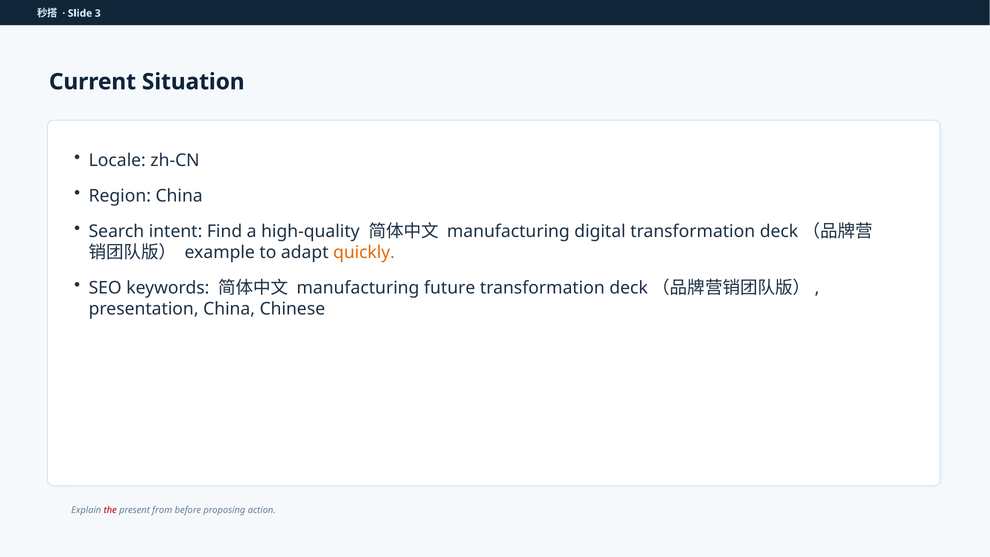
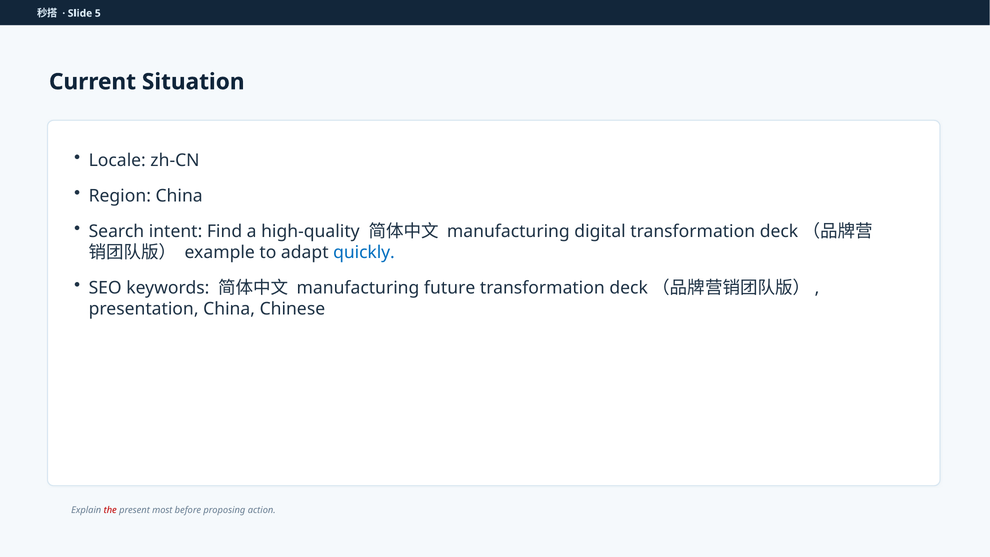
3: 3 -> 5
quickly colour: orange -> blue
from: from -> most
